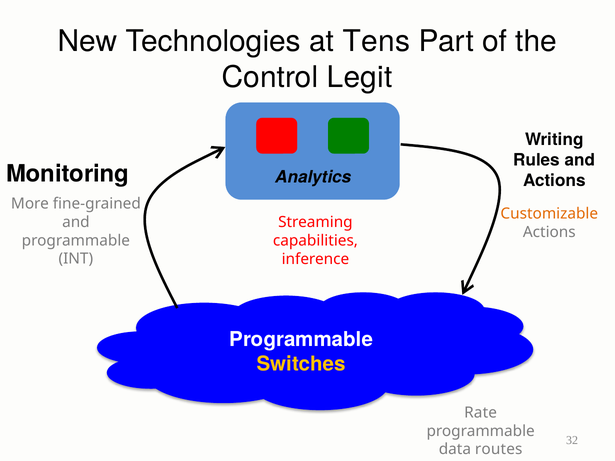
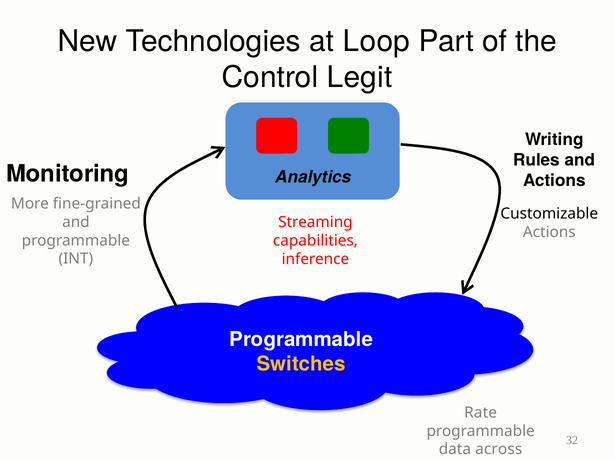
Tens: Tens -> Loop
Customizable colour: orange -> black
routes: routes -> across
